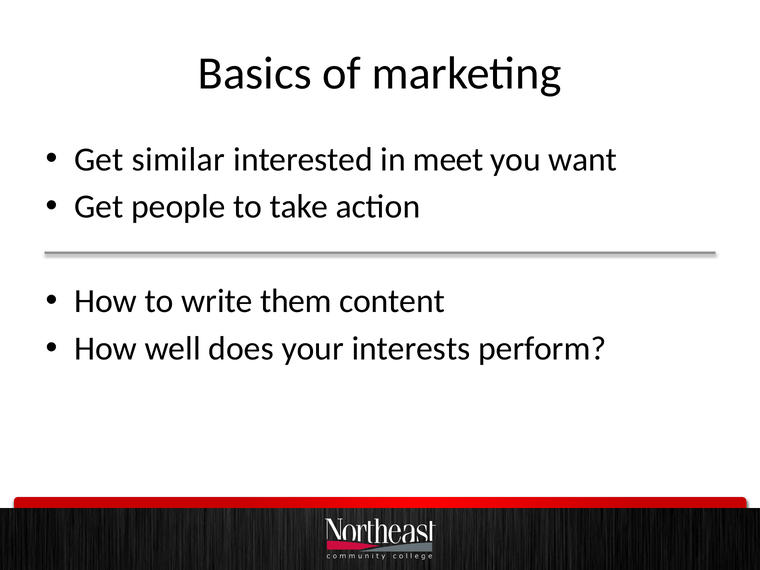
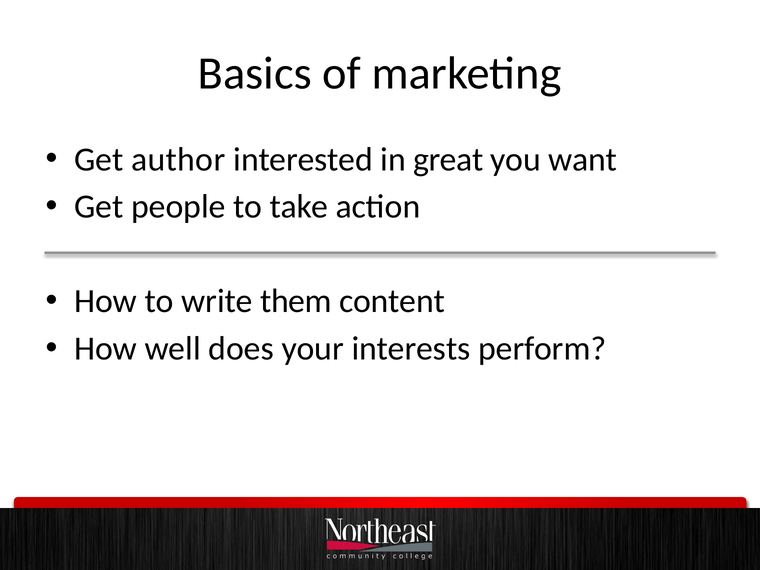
similar: similar -> author
meet: meet -> great
